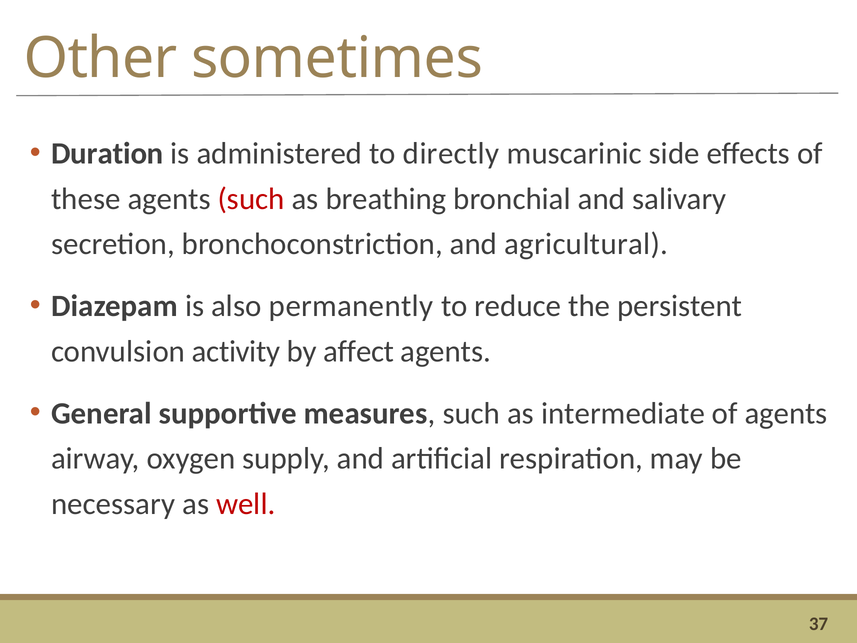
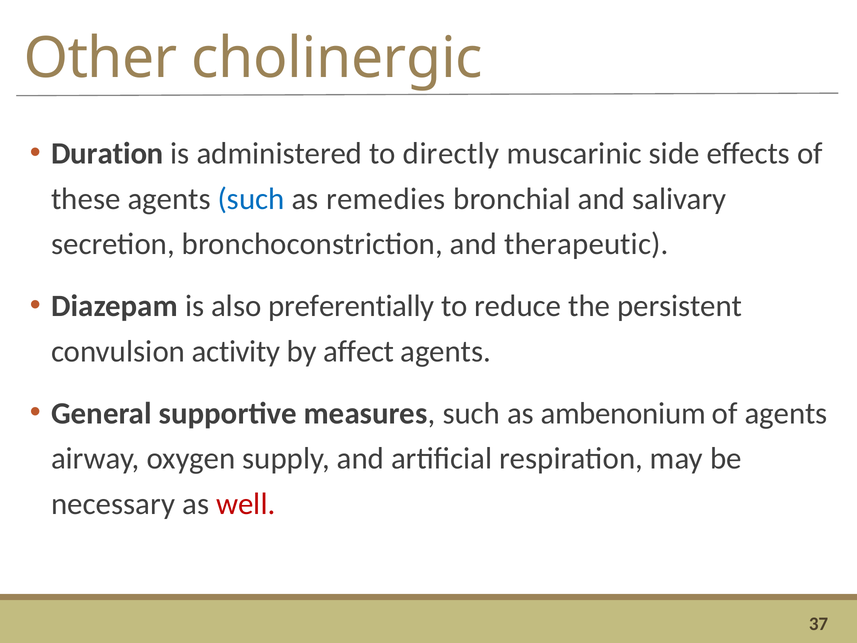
sometimes: sometimes -> cholinergic
such at (251, 199) colour: red -> blue
breathing: breathing -> remedies
agricultural: agricultural -> therapeutic
permanently: permanently -> preferentially
intermediate: intermediate -> ambenonium
